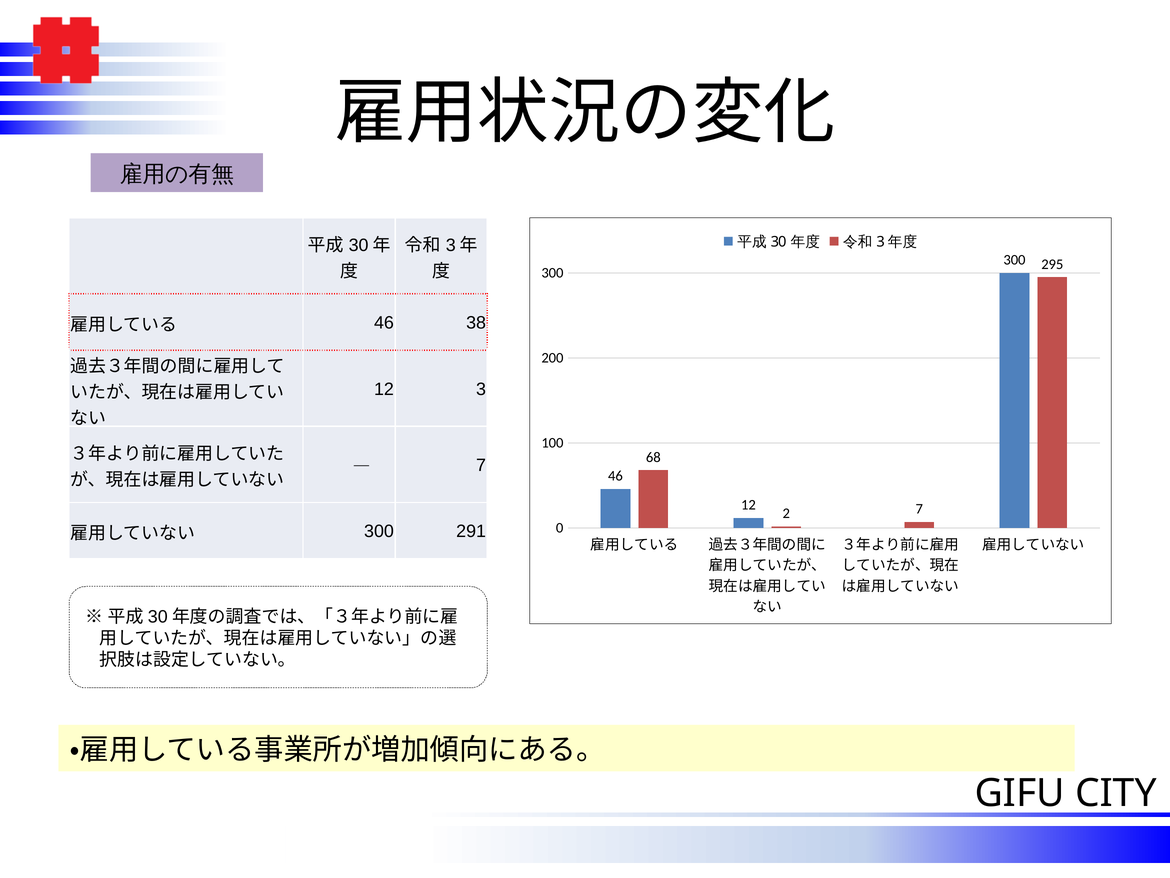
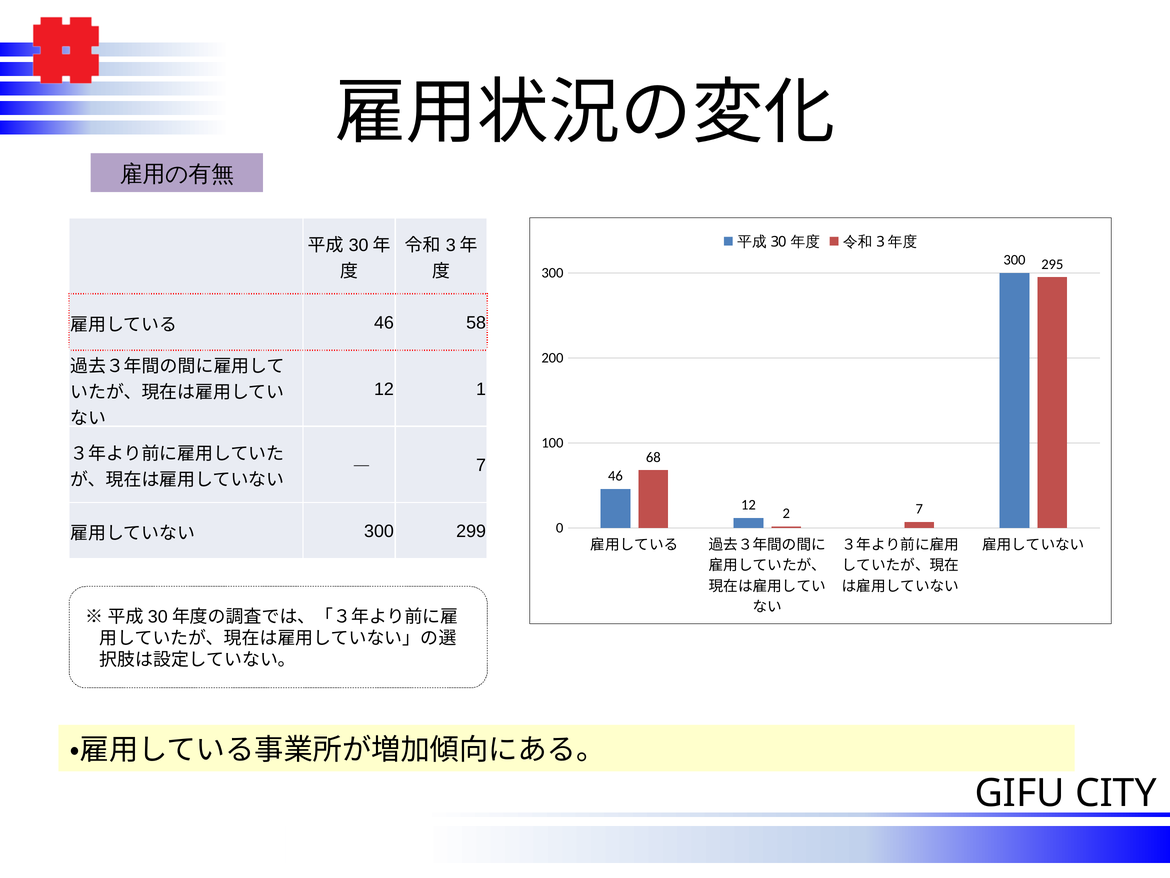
38: 38 -> 58
3: 3 -> 1
291: 291 -> 299
